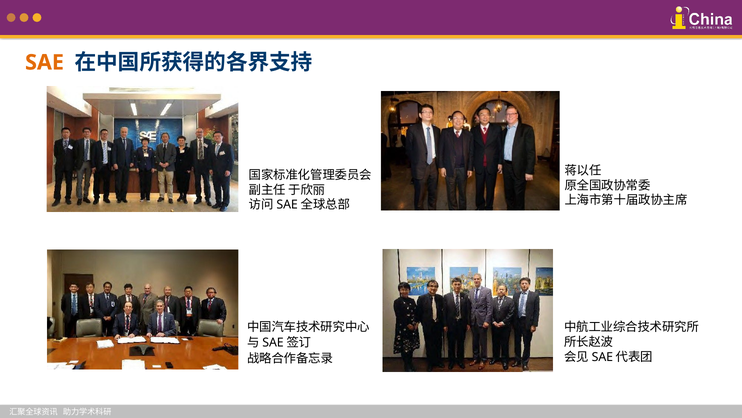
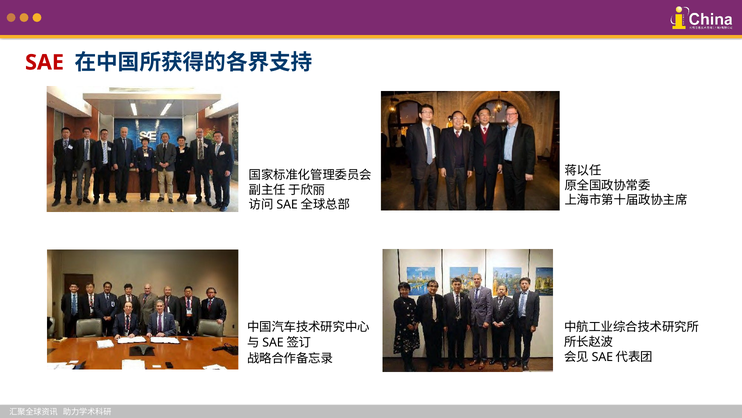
SAE colour: orange -> red
